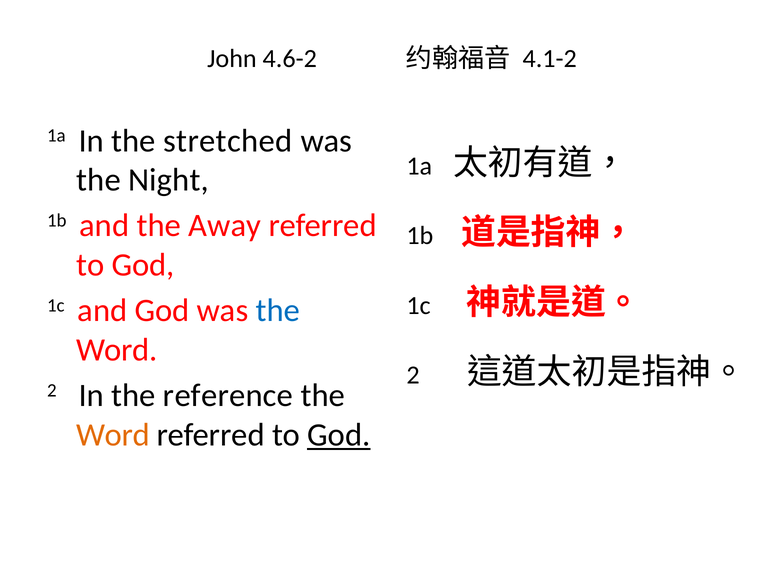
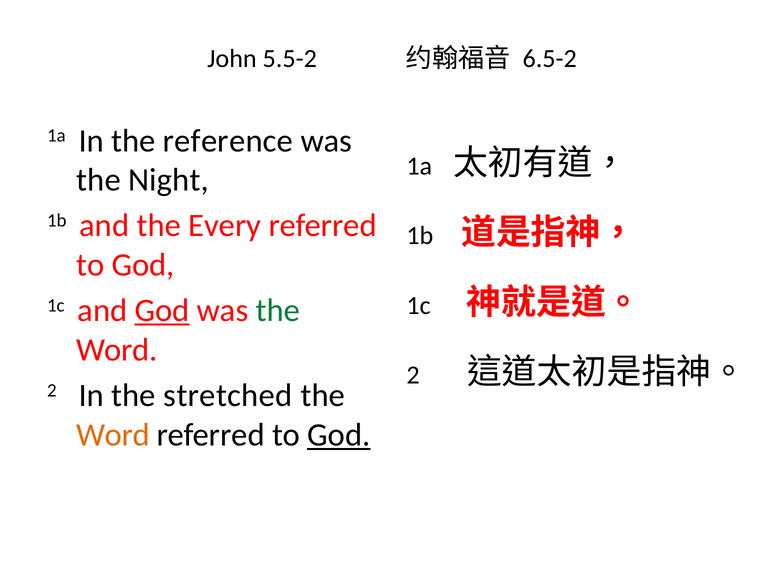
4.6-2: 4.6-2 -> 5.5-2
4.1-2: 4.1-2 -> 6.5-2
stretched: stretched -> reference
Away: Away -> Every
God at (162, 311) underline: none -> present
the at (278, 311) colour: blue -> green
reference: reference -> stretched
